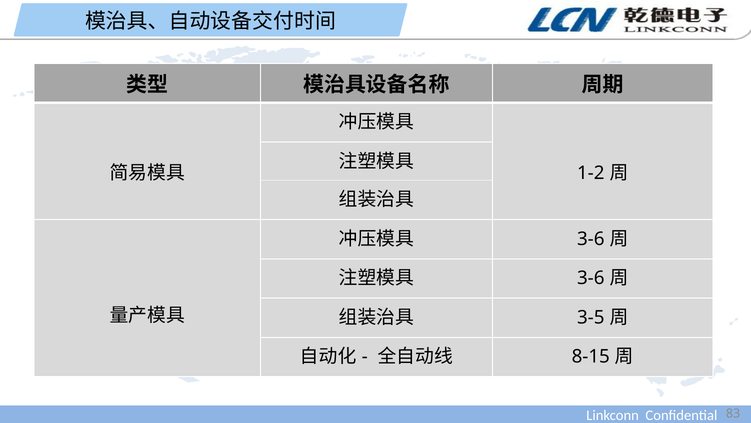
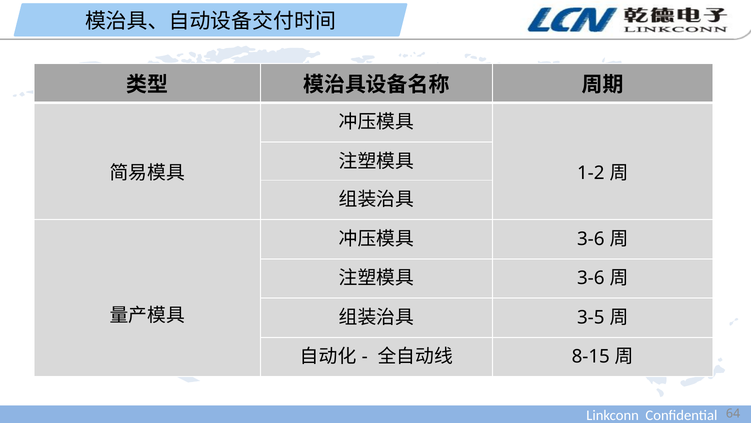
83: 83 -> 64
